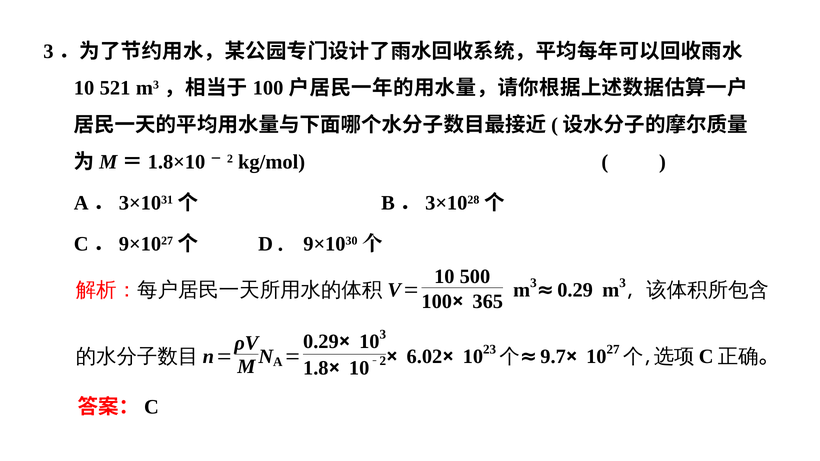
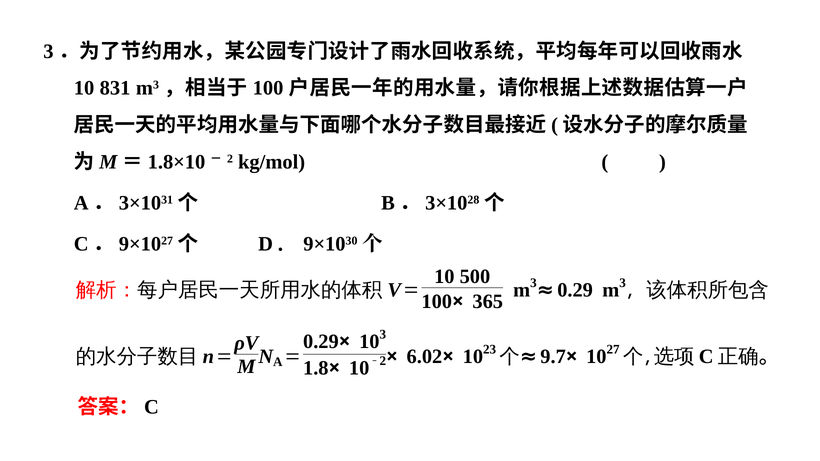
521: 521 -> 831
